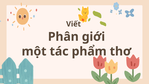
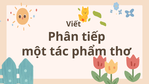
giới: giới -> tiếp
